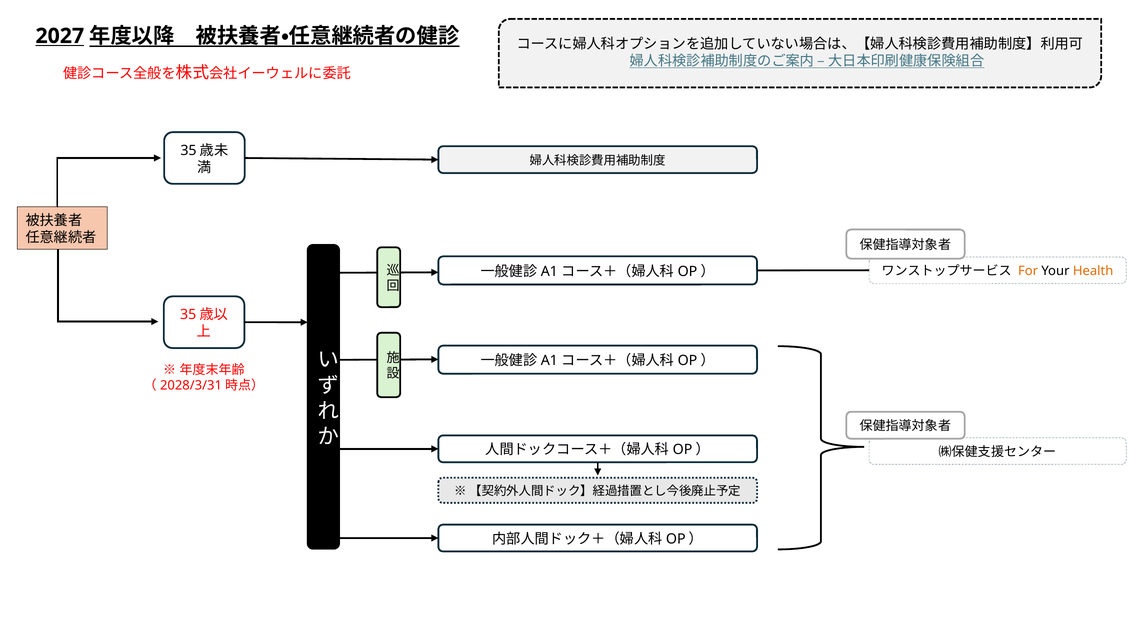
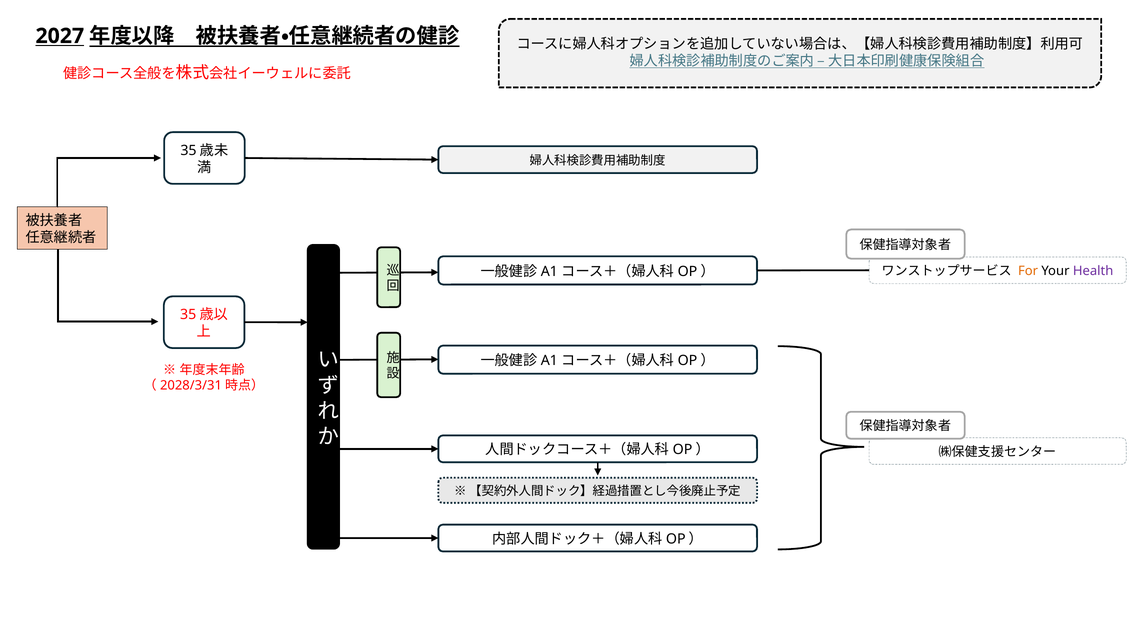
Health colour: orange -> purple
